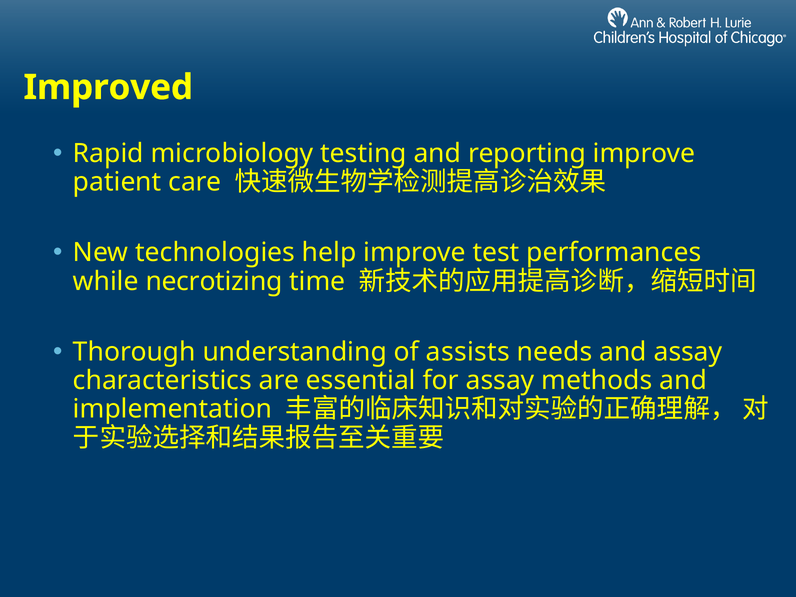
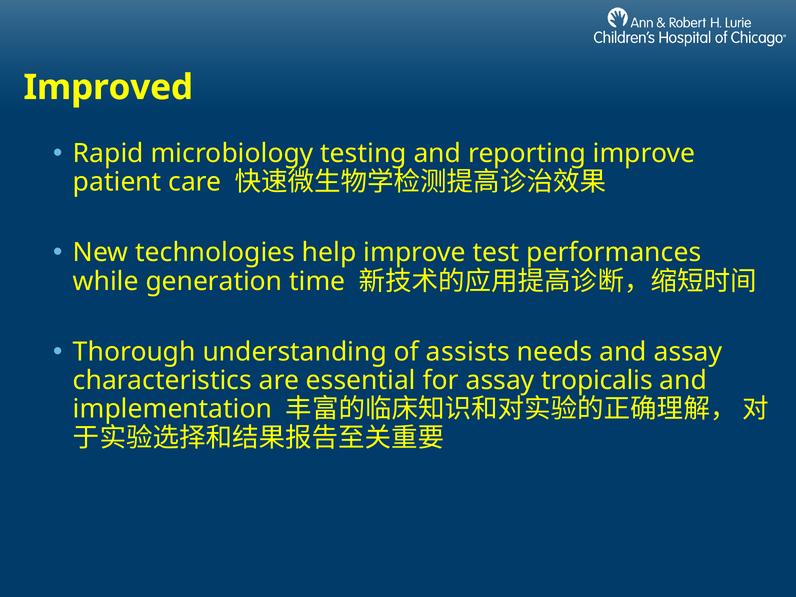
necrotizing: necrotizing -> generation
methods: methods -> tropicalis
